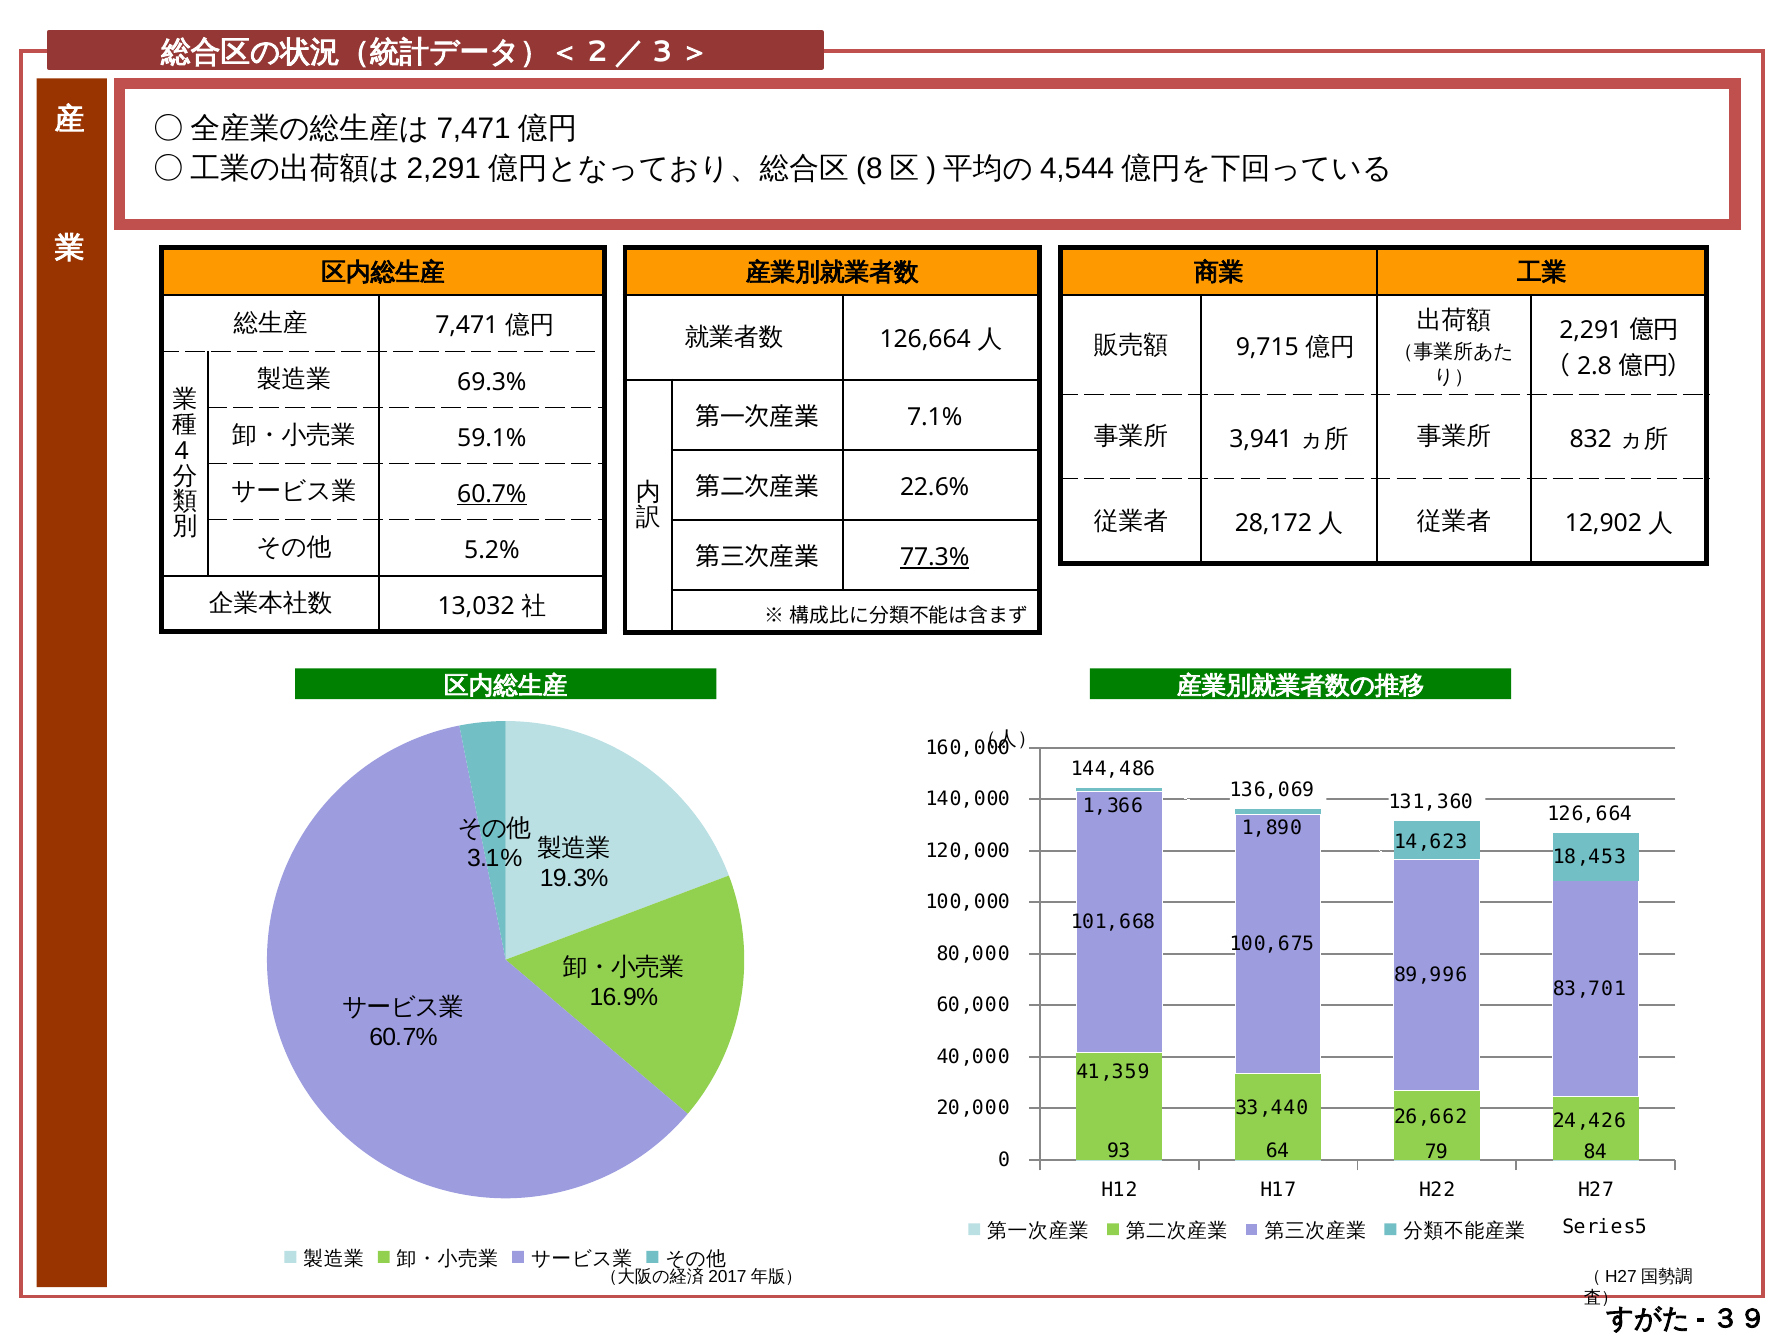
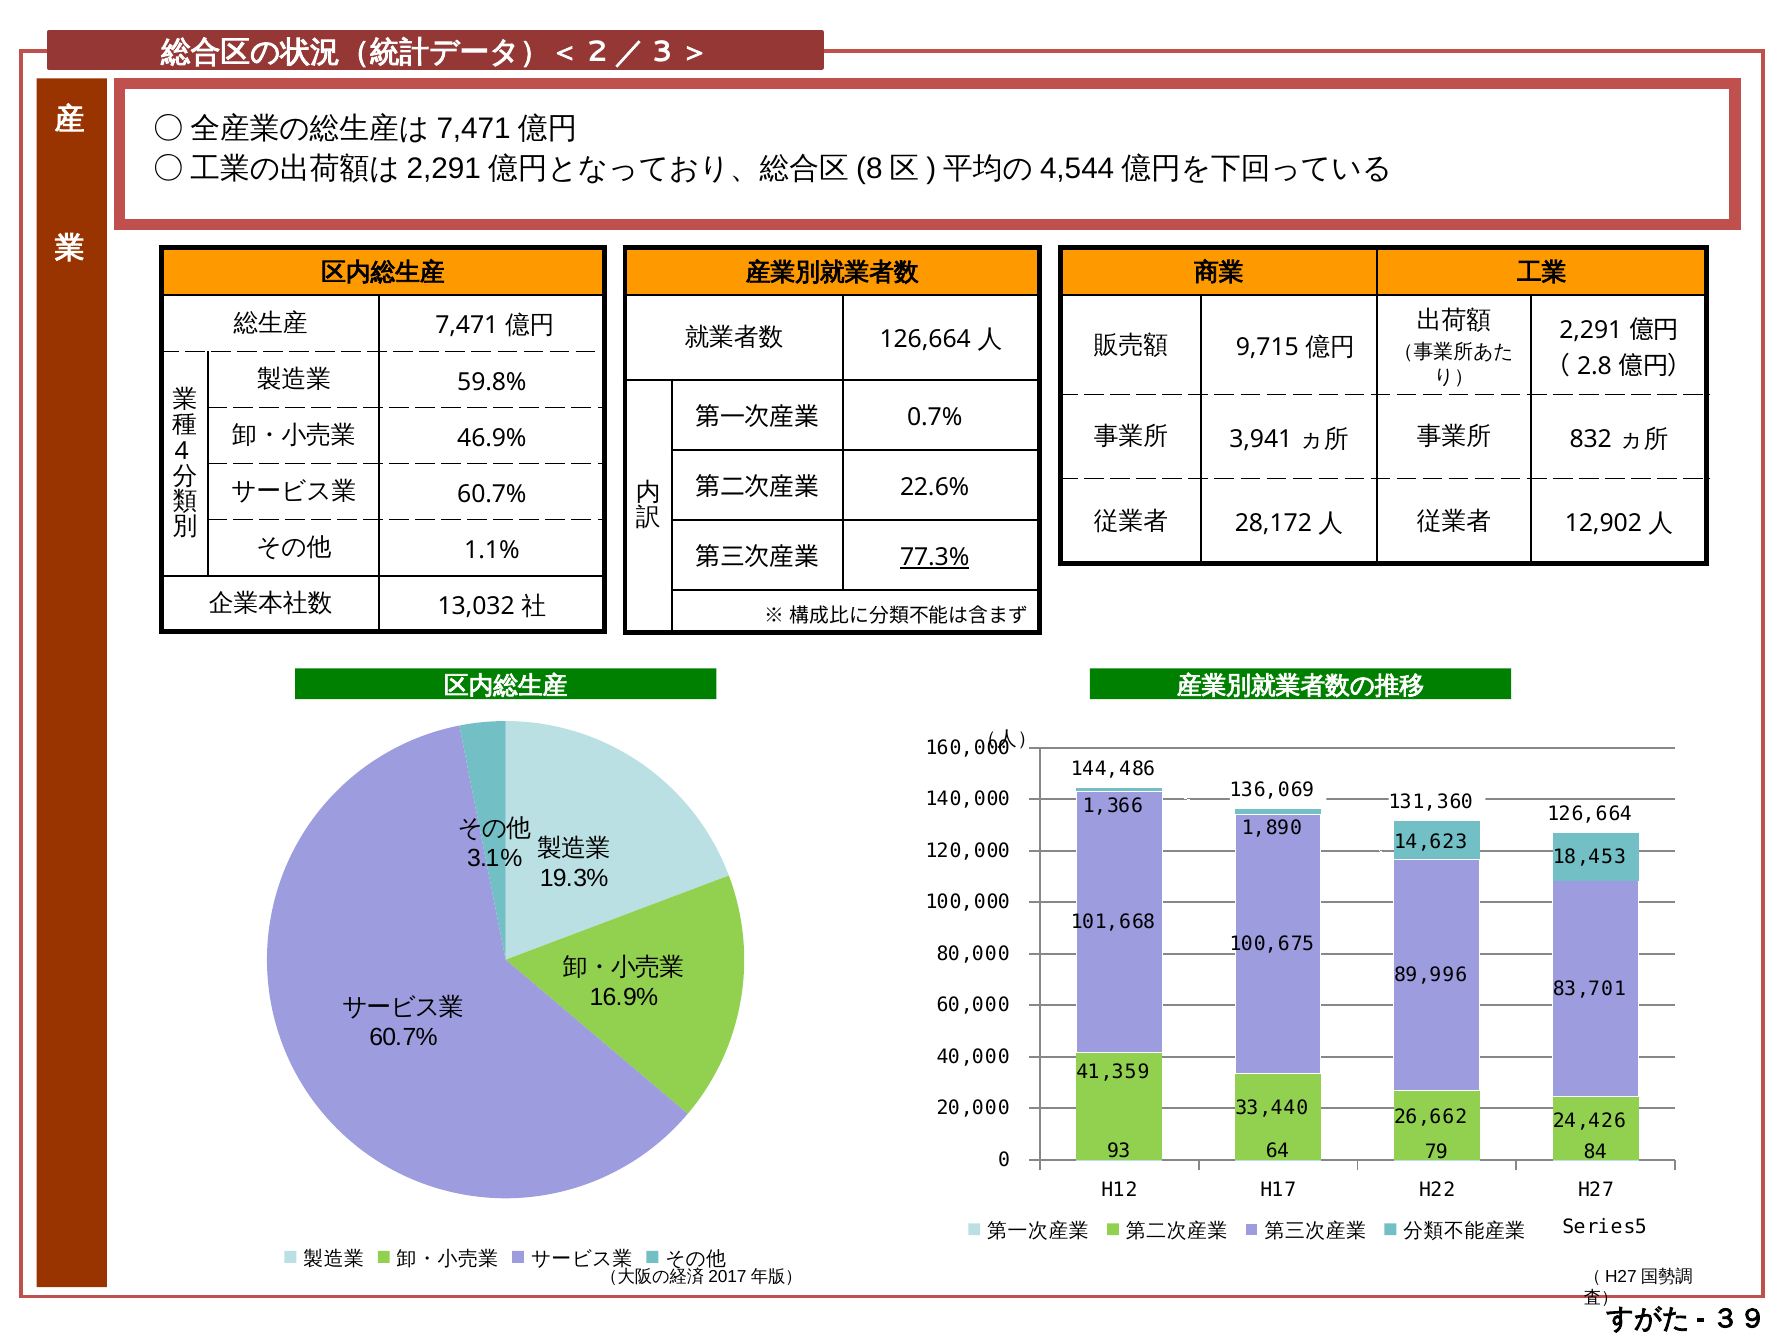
69.3%: 69.3% -> 59.8%
7.1%: 7.1% -> 0.7%
59.1%: 59.1% -> 46.9%
60.7% at (492, 494) underline: present -> none
5.2%: 5.2% -> 1.1%
